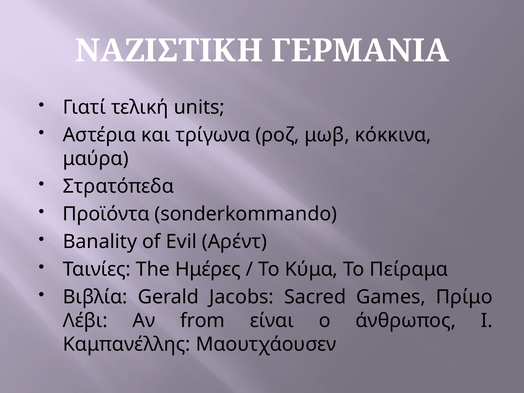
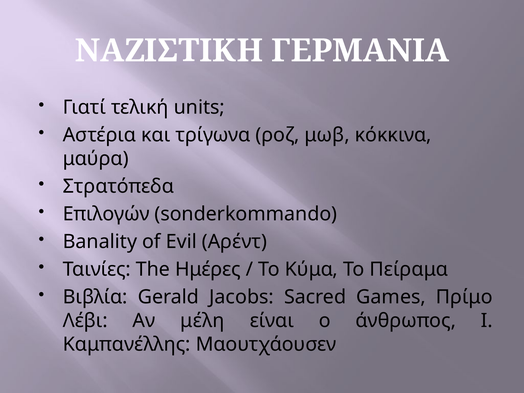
Προϊόντα: Προϊόντα -> Επιλογών
from: from -> μέλη
